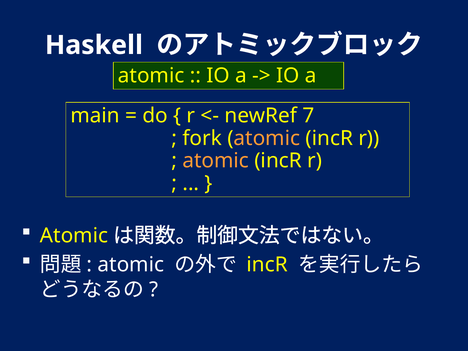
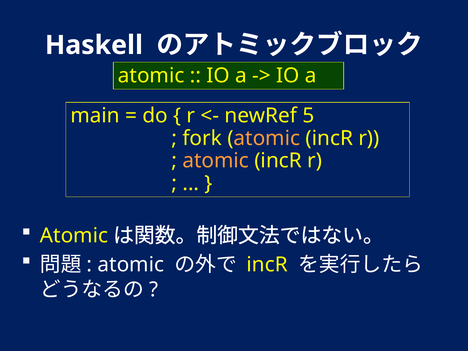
7: 7 -> 5
